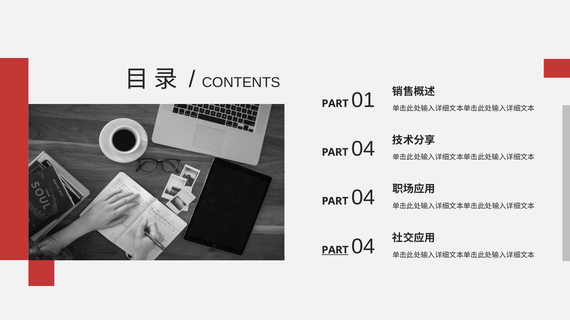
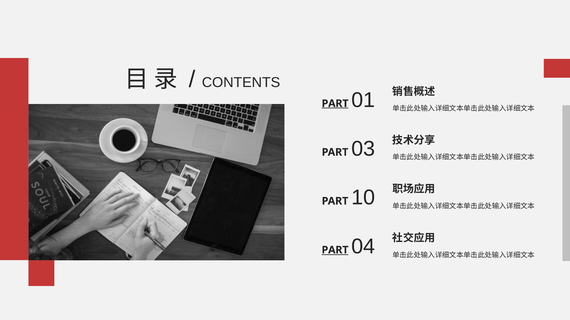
PART at (335, 104) underline: none -> present
04 at (363, 149): 04 -> 03
04 at (363, 198): 04 -> 10
